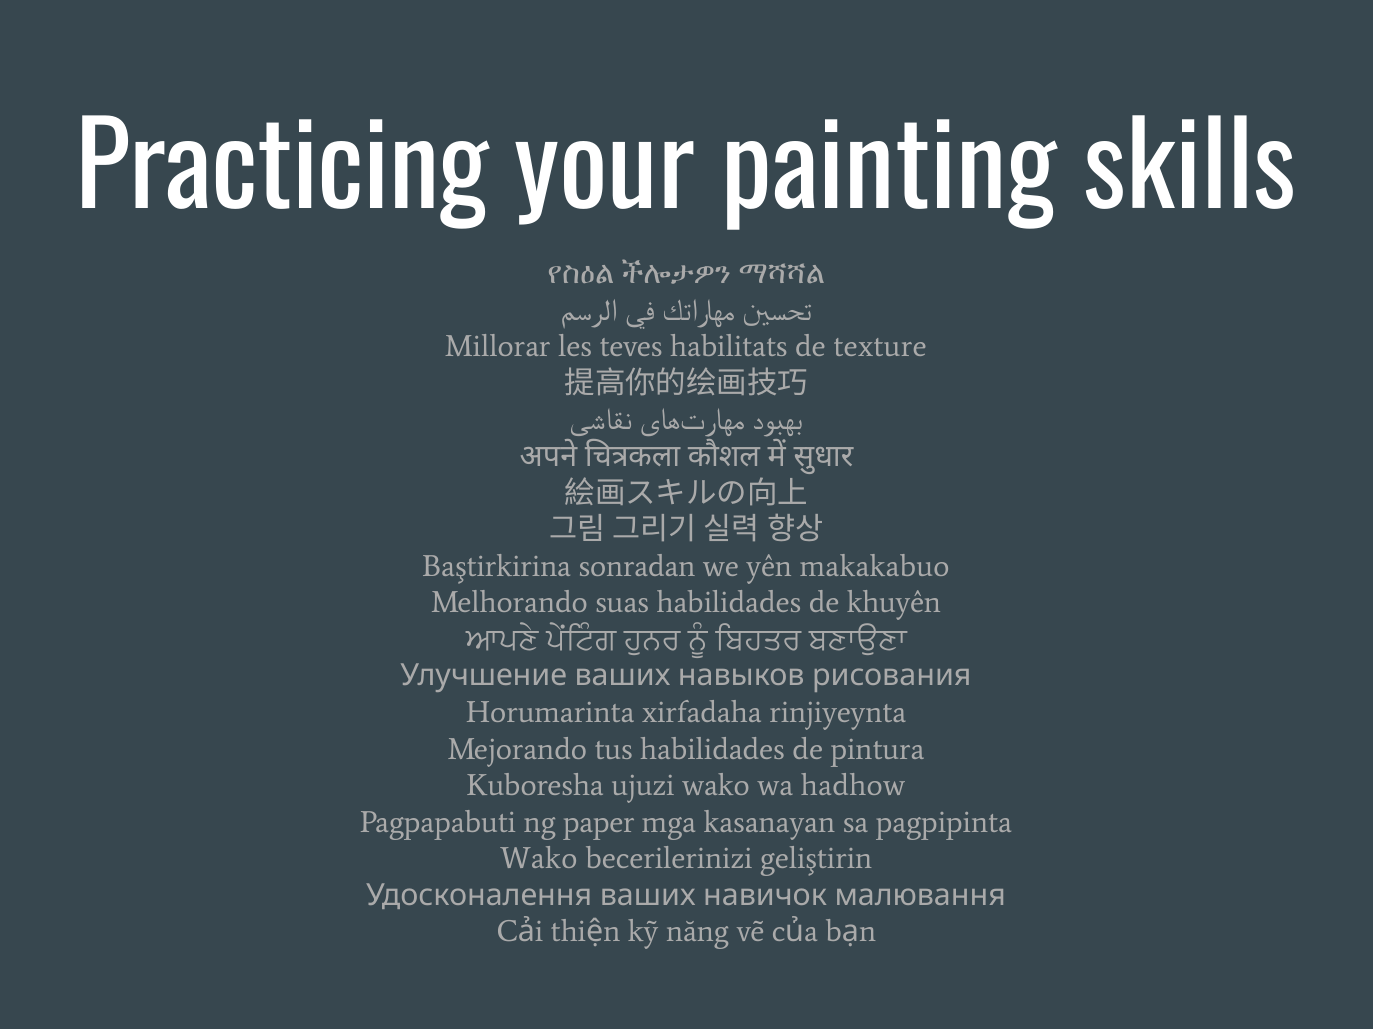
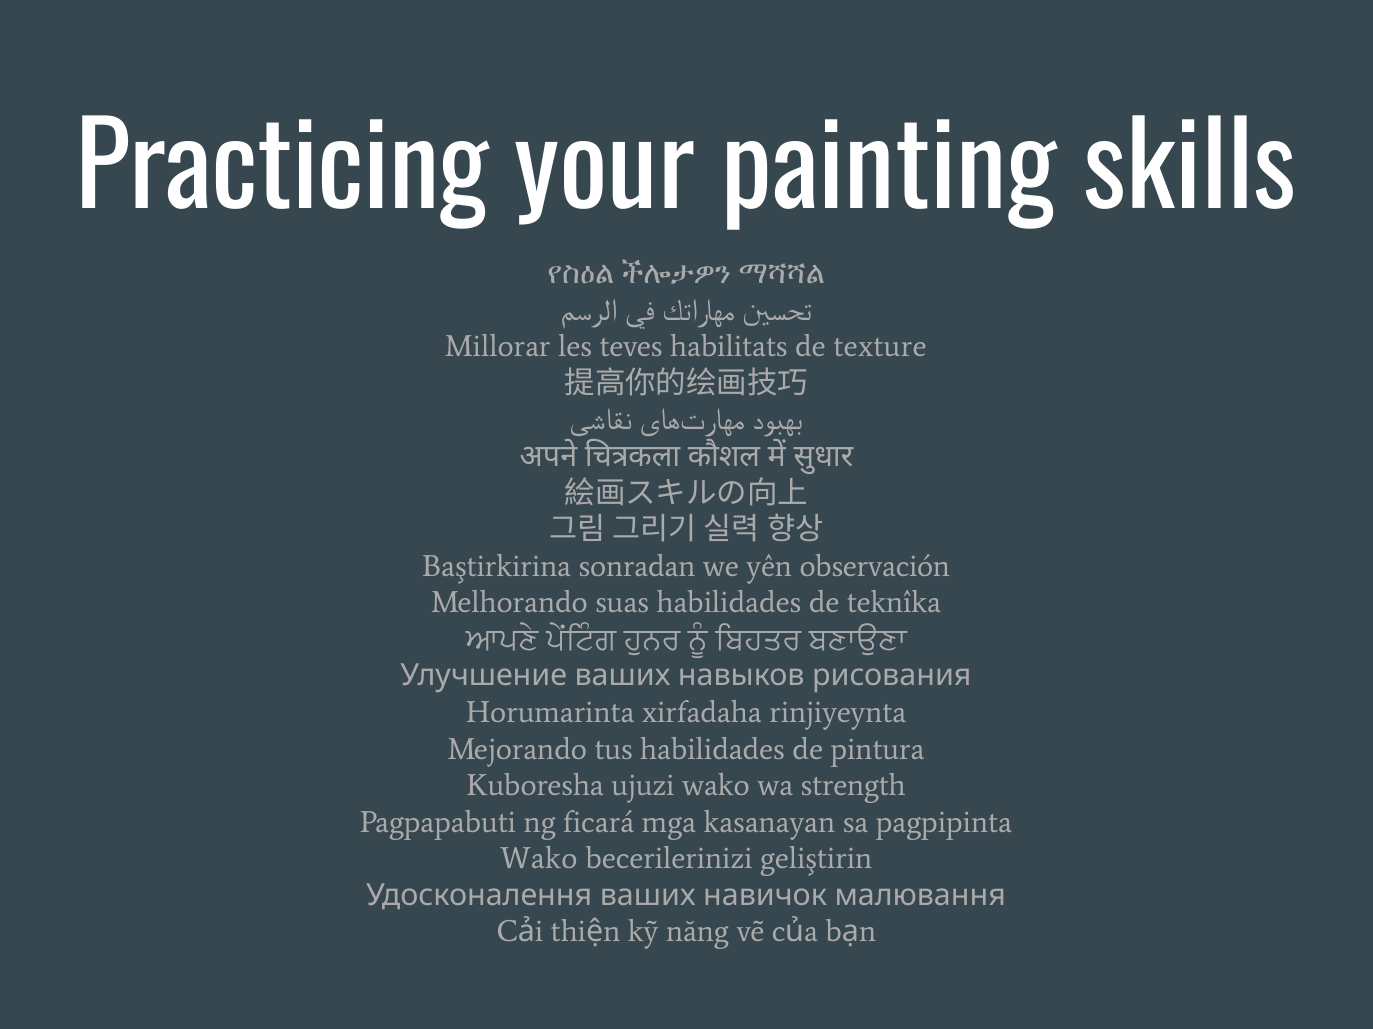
makakabuo: makakabuo -> observación
khuyên: khuyên -> teknîka
hadhow: hadhow -> strength
paper: paper -> ficará
